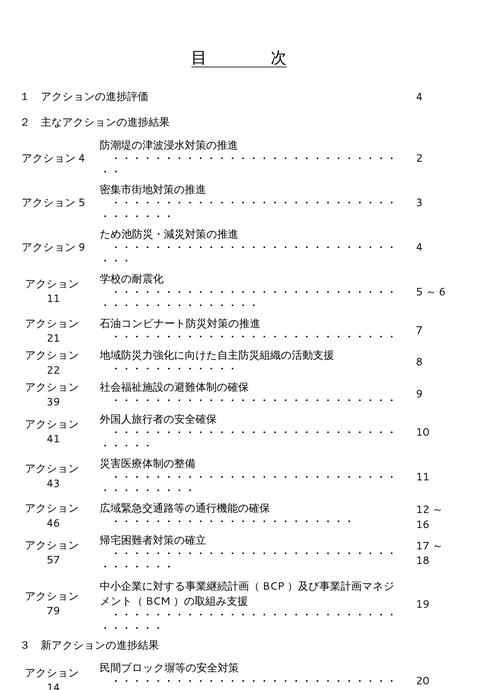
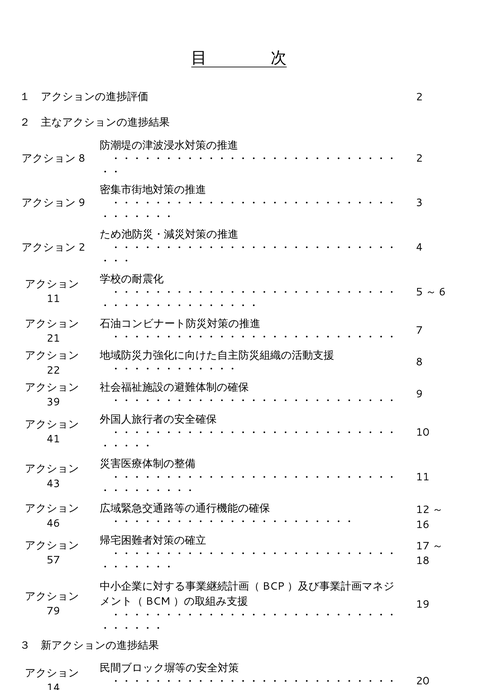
4 at (419, 97): 4 -> 2
4 at (82, 158): 4 -> 8
5 at (82, 203): 5 -> 9
9 at (82, 248): 9 -> 2
